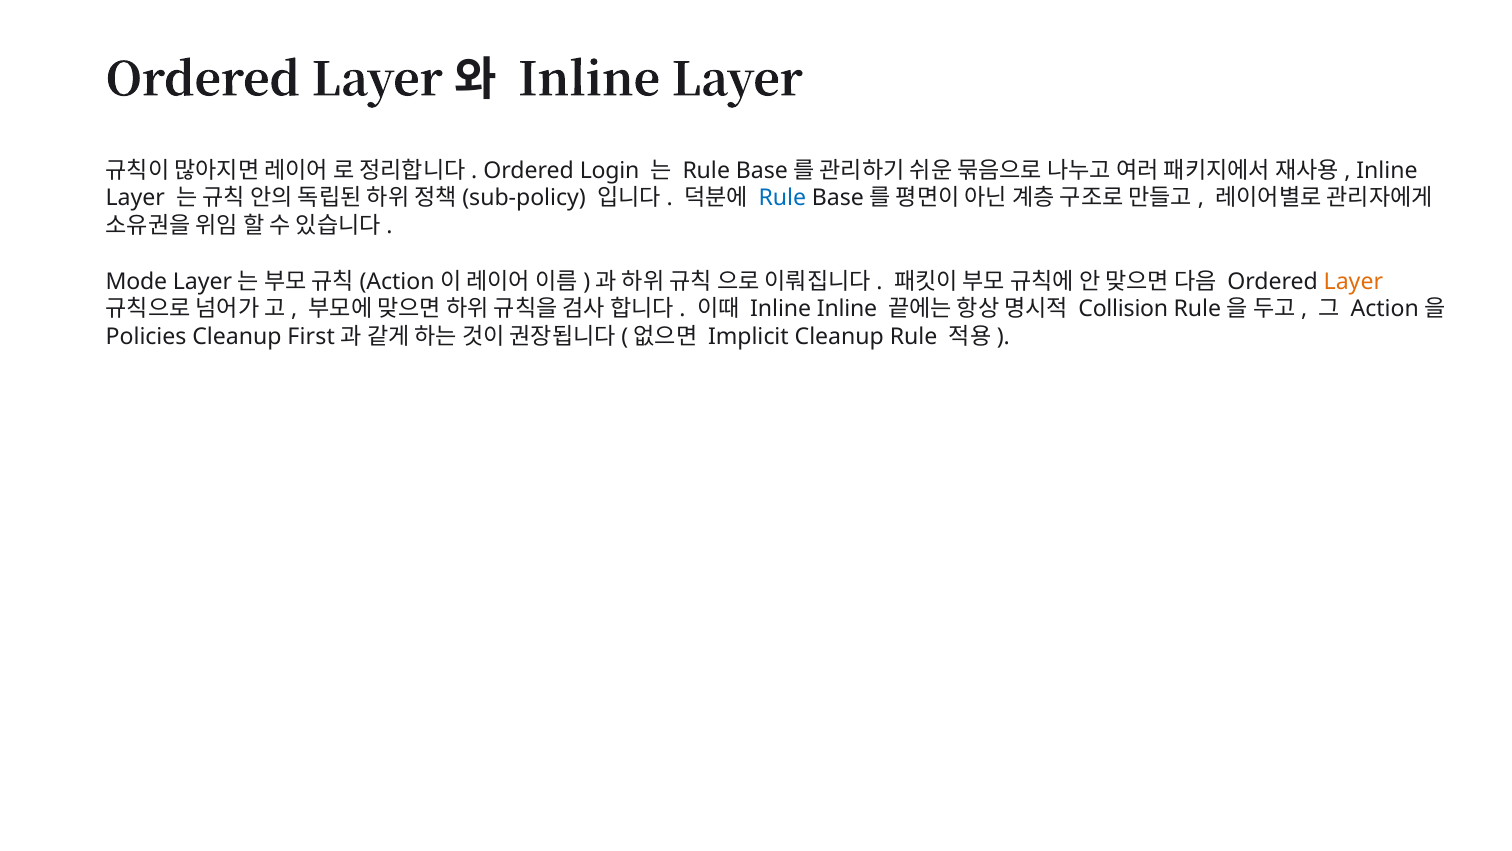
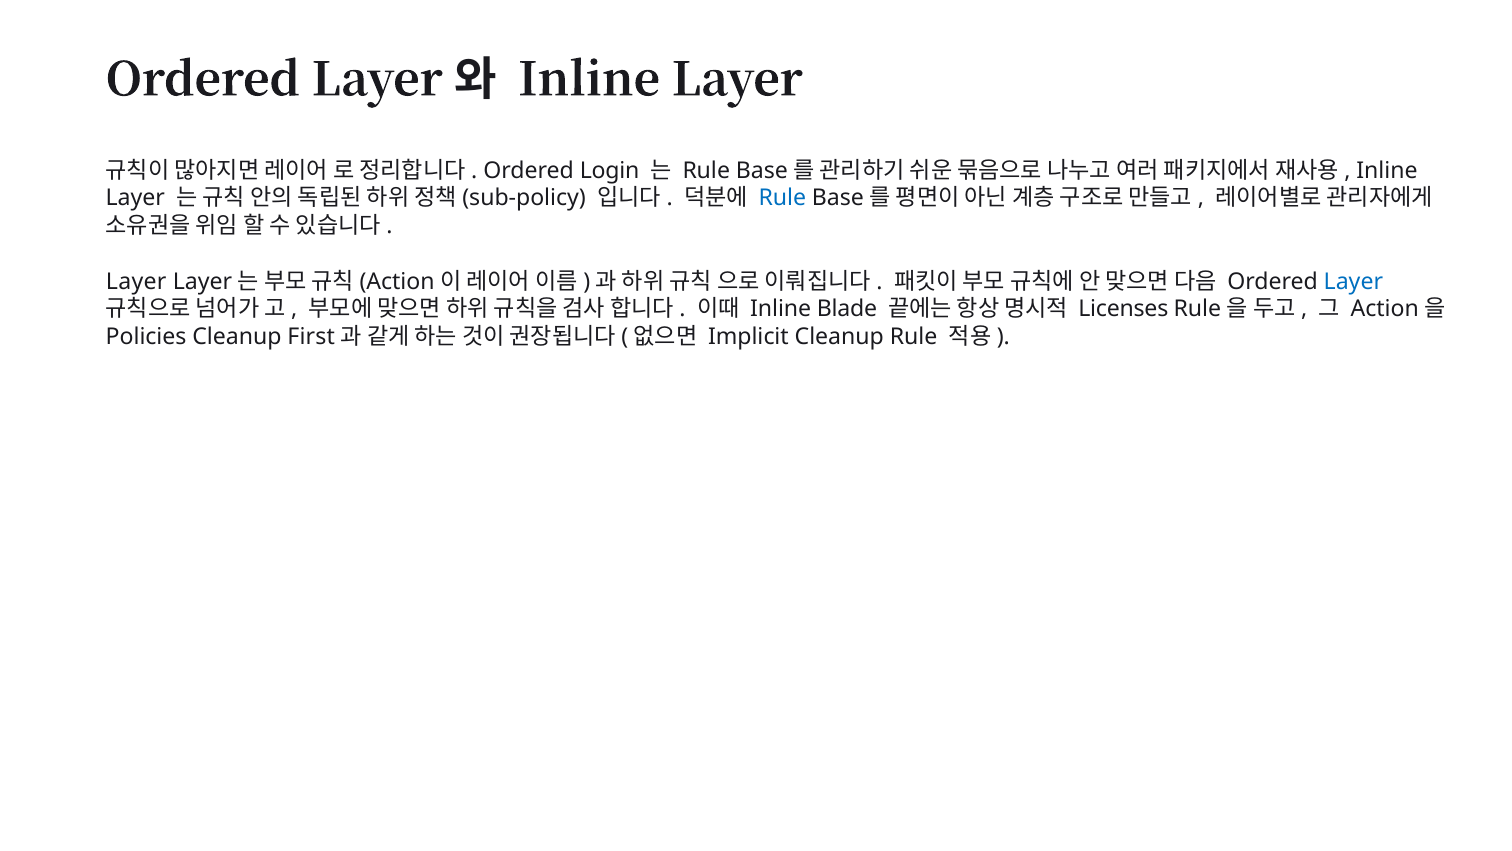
Mode at (136, 281): Mode -> Layer
Layer at (1353, 281) colour: orange -> blue
Inline Inline: Inline -> Blade
Collision: Collision -> Licenses
